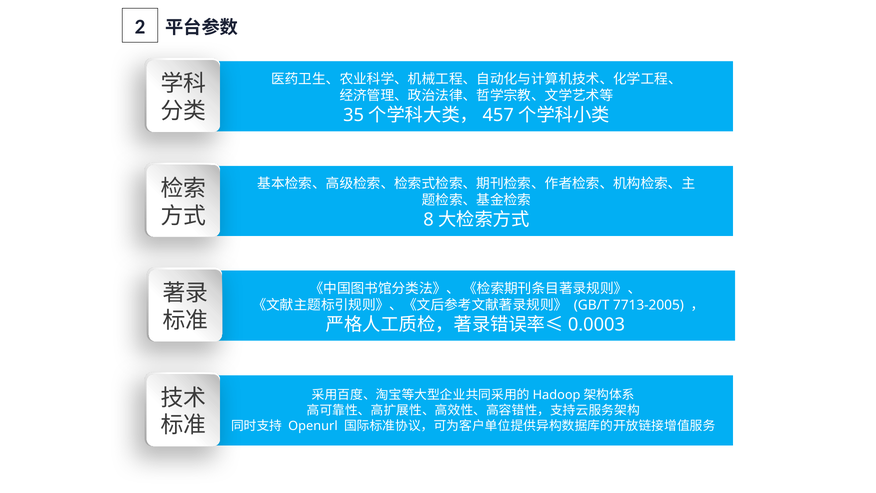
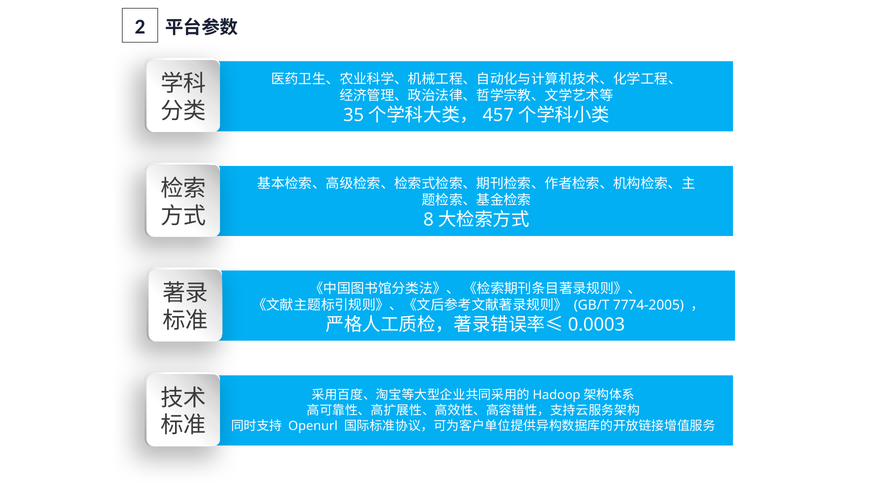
7713-2005: 7713-2005 -> 7774-2005
